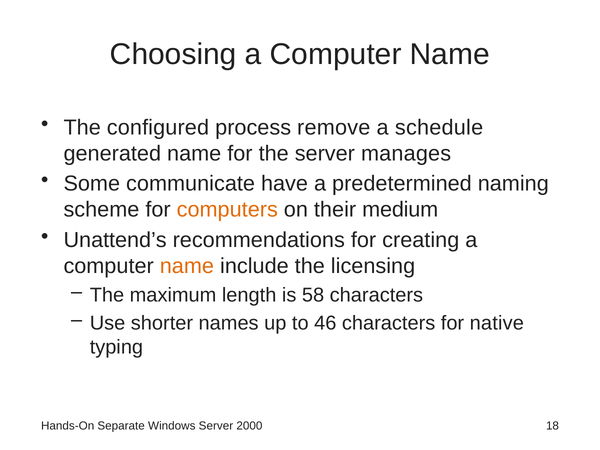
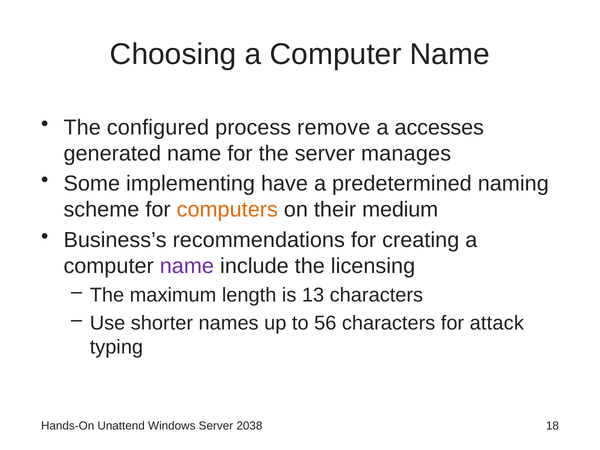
schedule: schedule -> accesses
communicate: communicate -> implementing
Unattend’s: Unattend’s -> Business’s
name at (187, 266) colour: orange -> purple
58: 58 -> 13
46: 46 -> 56
native: native -> attack
Separate: Separate -> Unattend
2000: 2000 -> 2038
